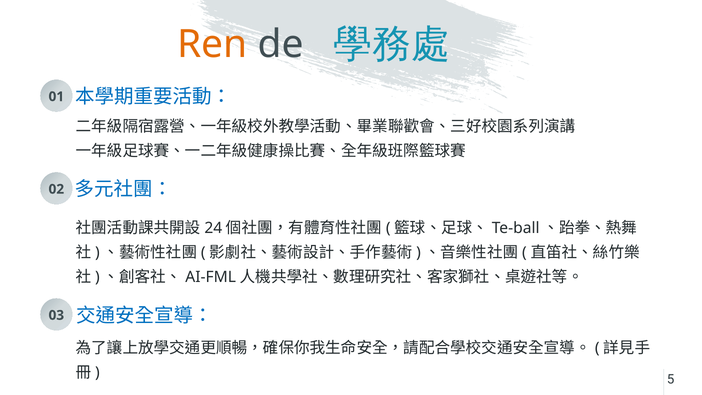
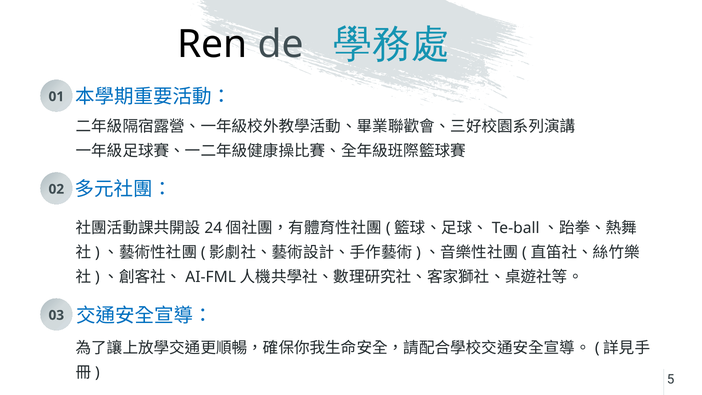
Ren colour: orange -> black
